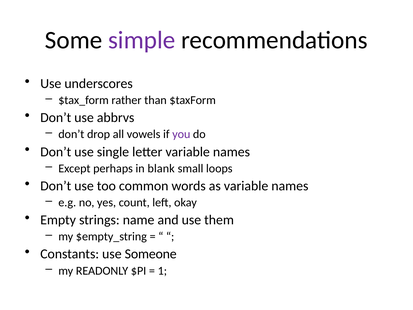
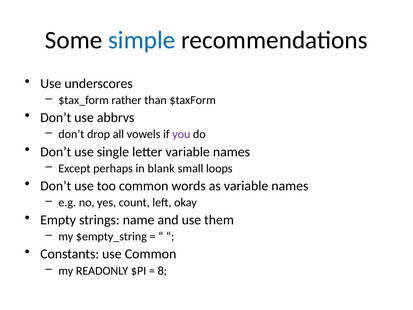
simple colour: purple -> blue
use Someone: Someone -> Common
1: 1 -> 8
